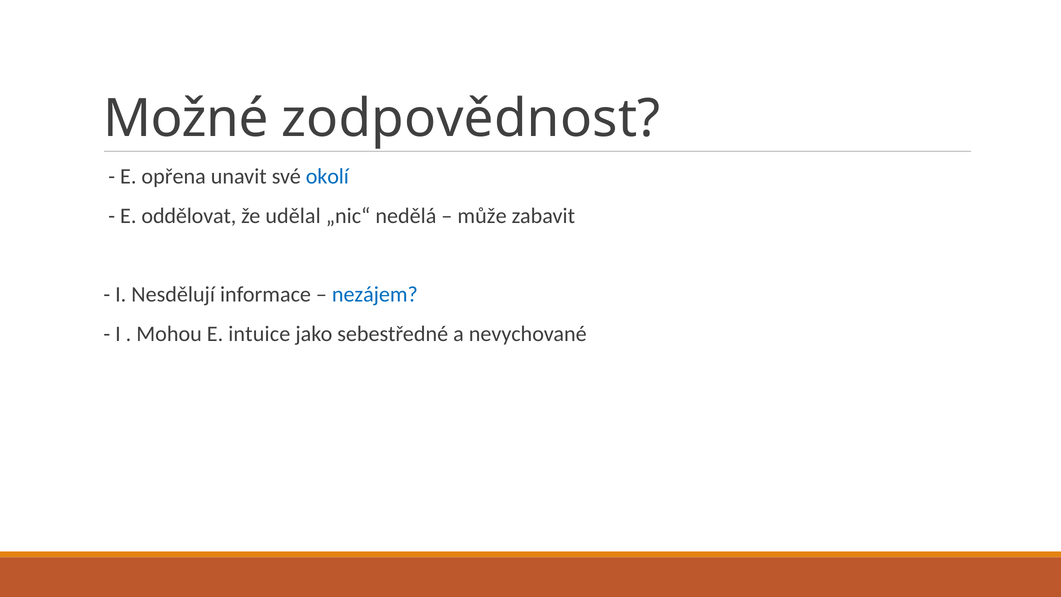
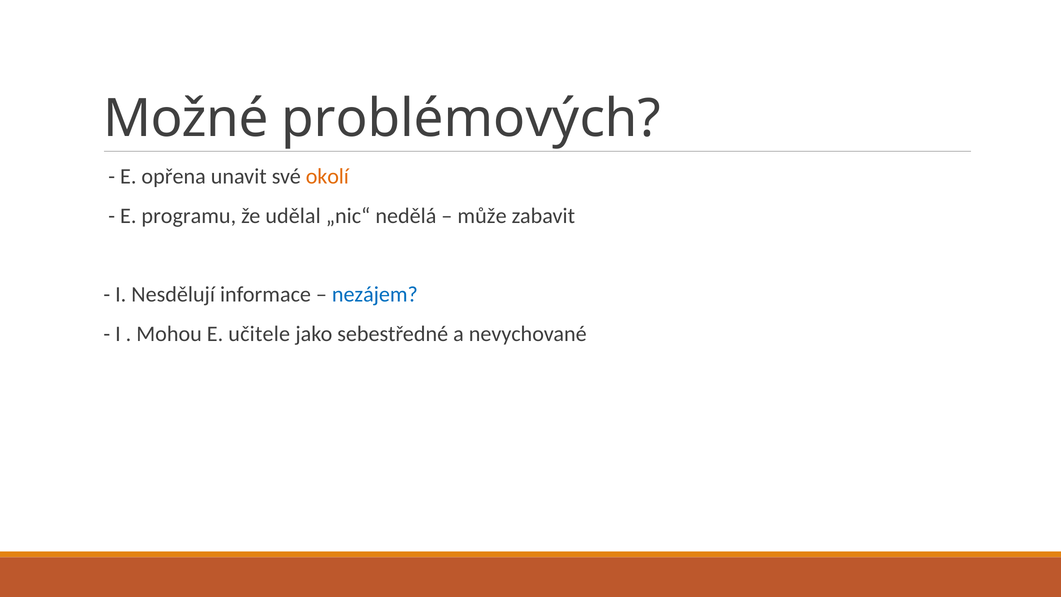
zodpovědnost: zodpovědnost -> problémových
okolí colour: blue -> orange
oddělovat: oddělovat -> programu
intuice: intuice -> učitele
